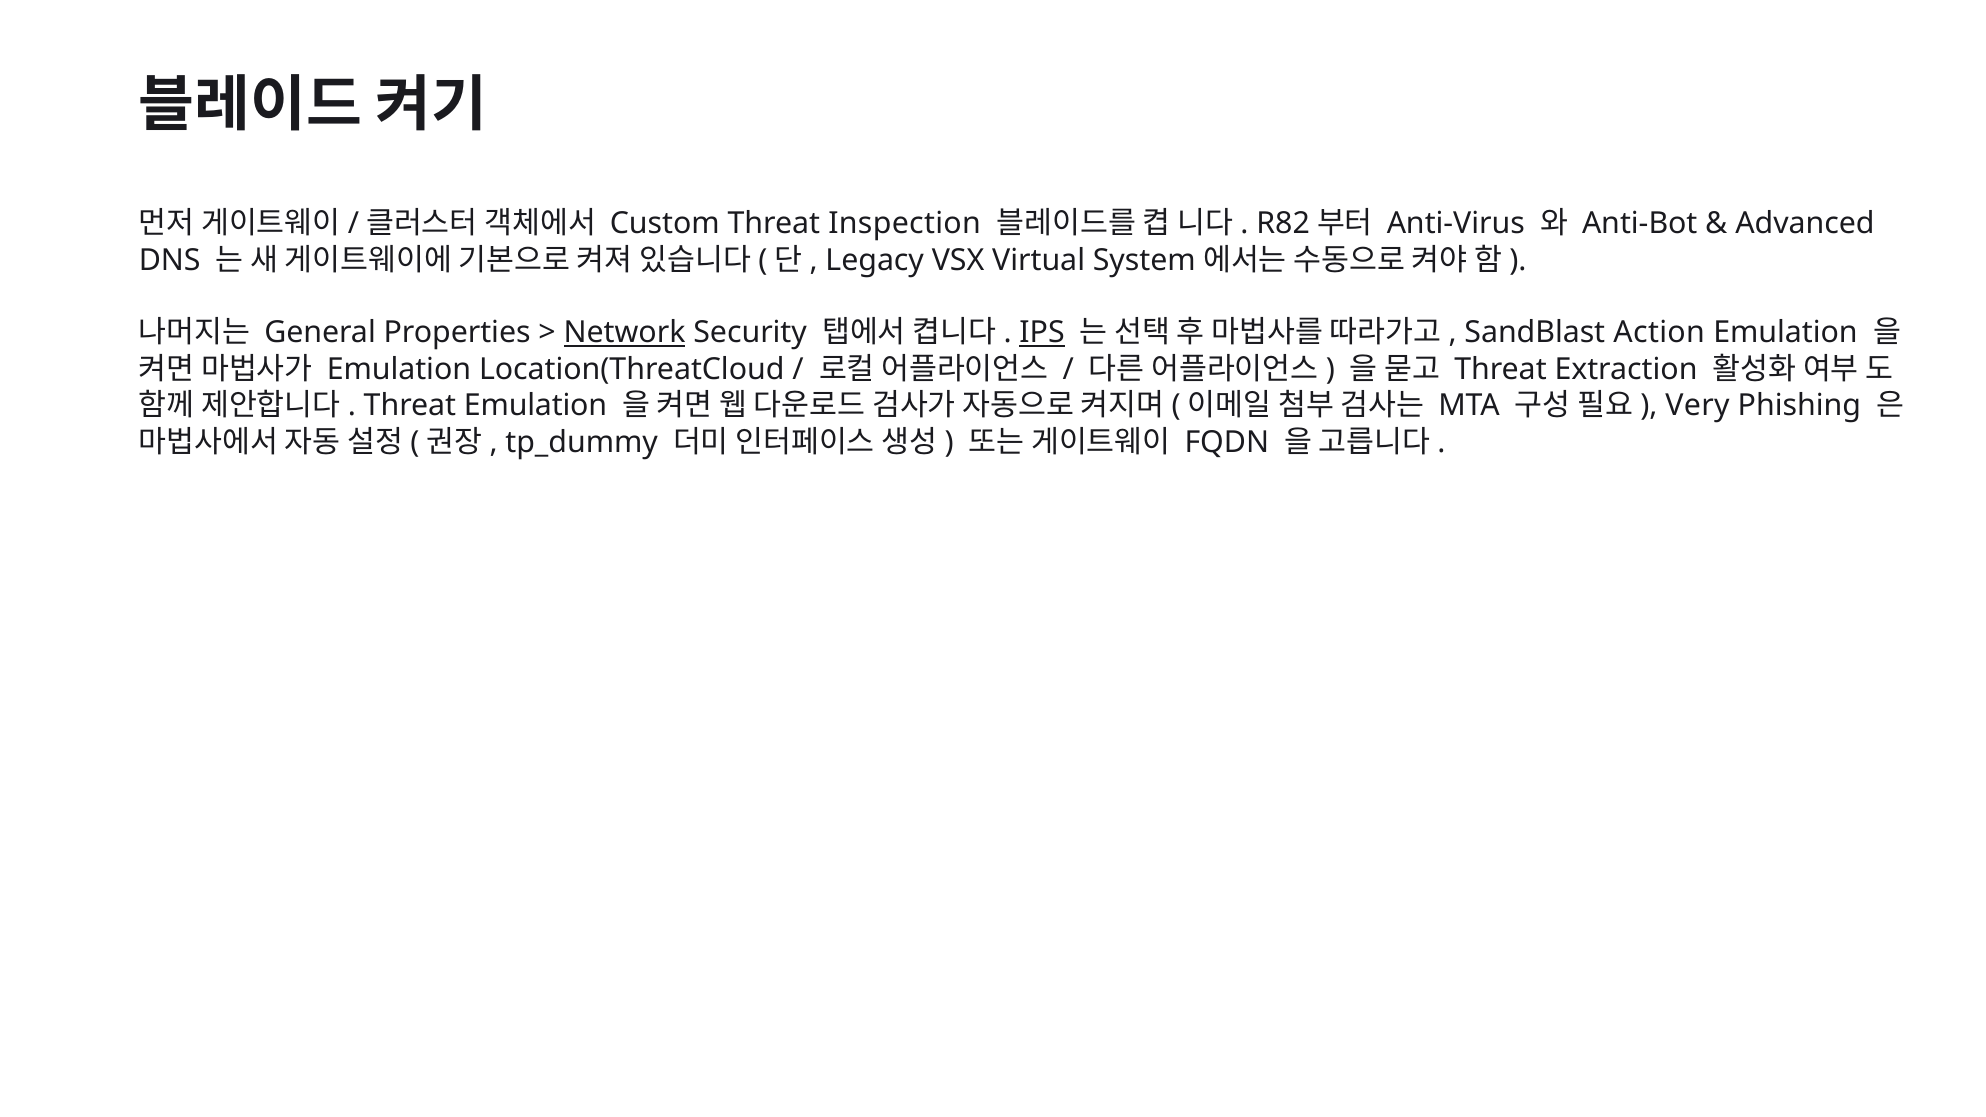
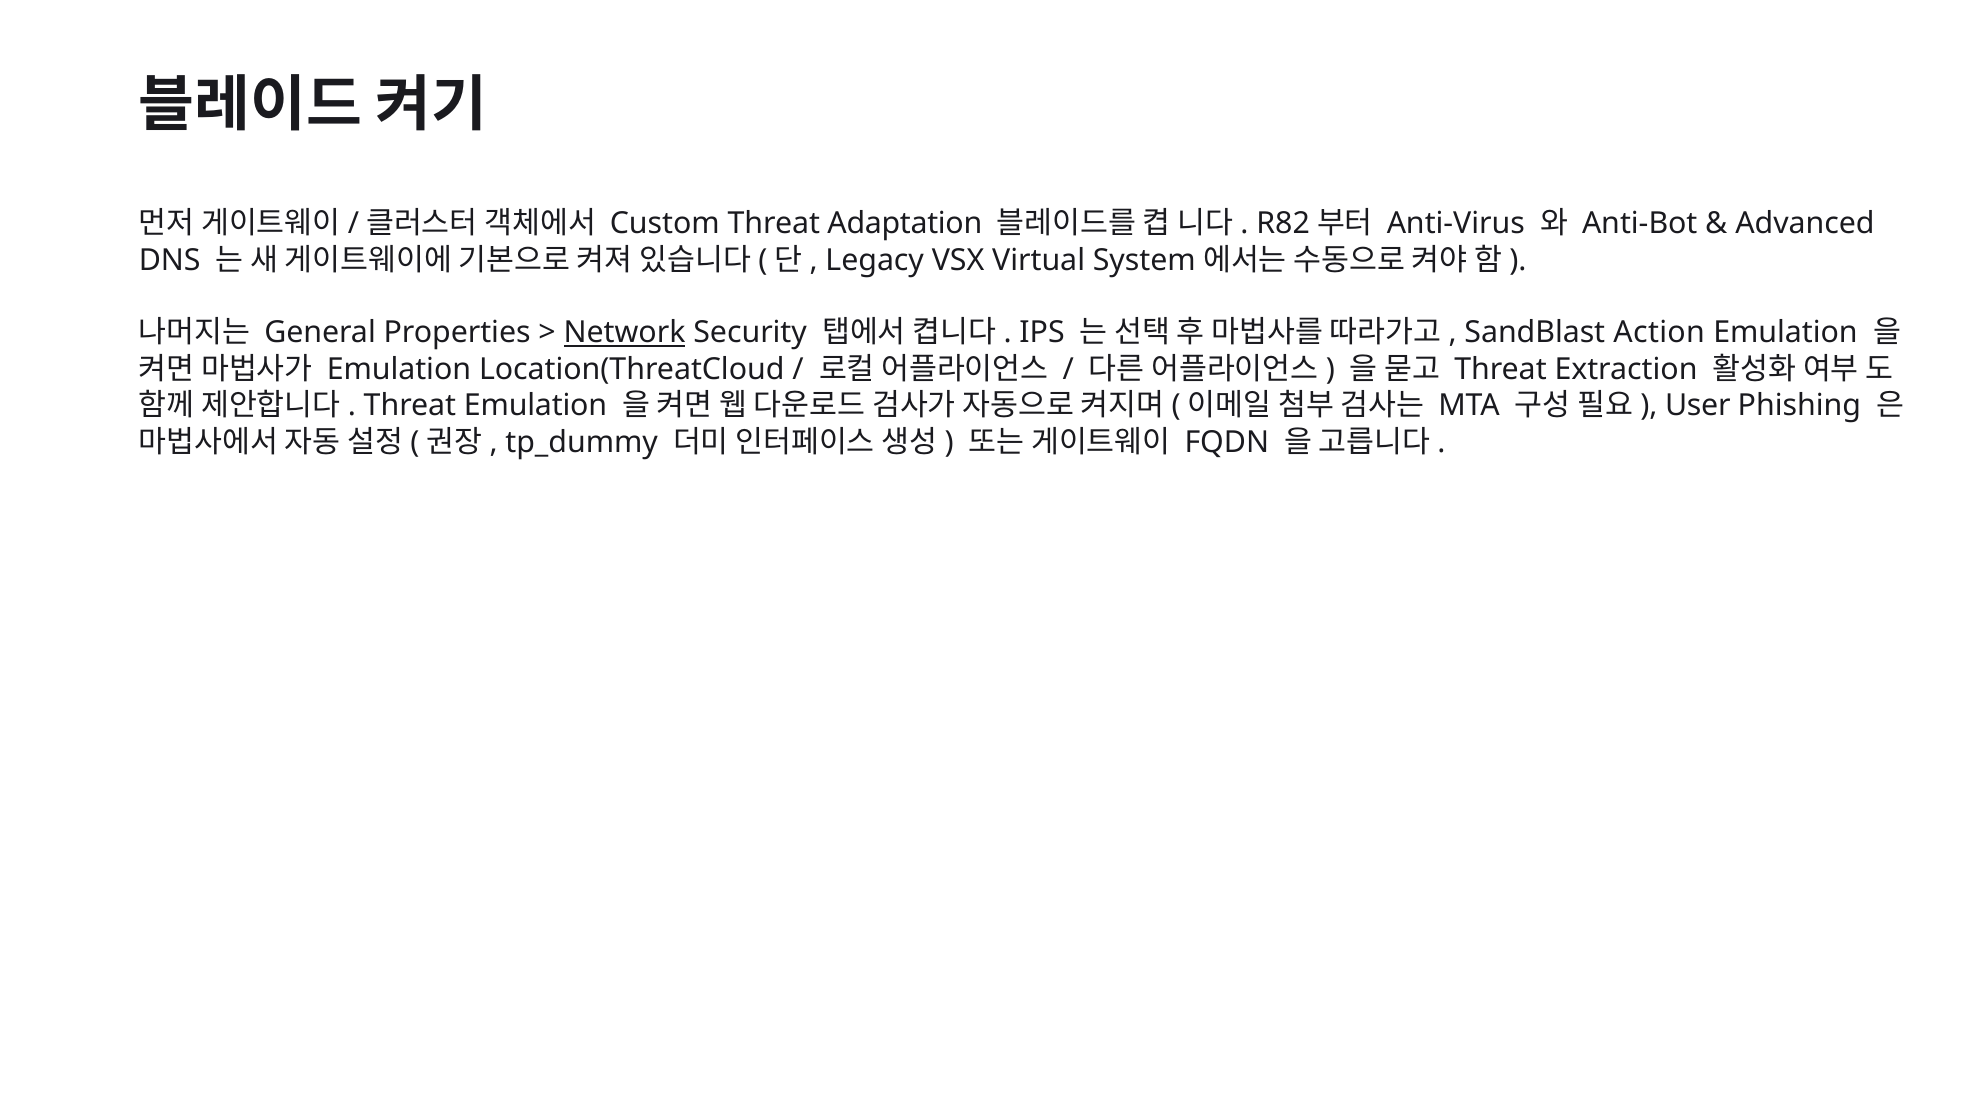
Inspection: Inspection -> Adaptation
IPS underline: present -> none
Very: Very -> User
